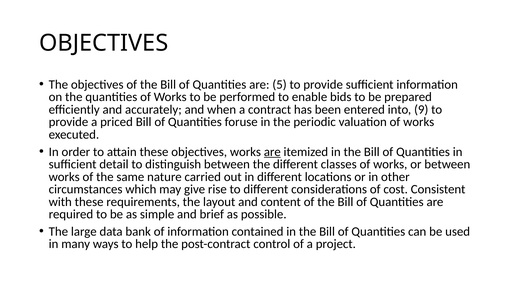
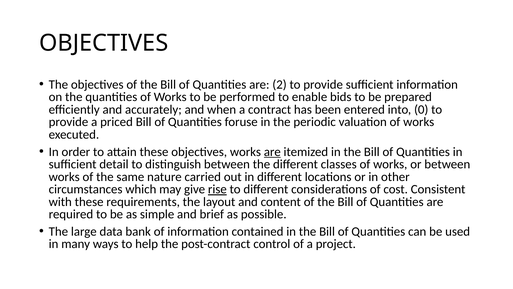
5: 5 -> 2
9: 9 -> 0
rise underline: none -> present
